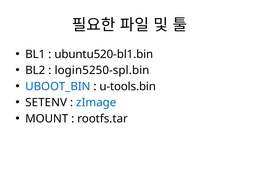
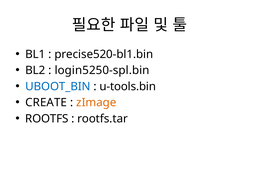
ubuntu520-bl1.bin: ubuntu520-bl1.bin -> precise520-bl1.bin
SETENV: SETENV -> CREATE
zImage colour: blue -> orange
MOUNT: MOUNT -> ROOTFS
